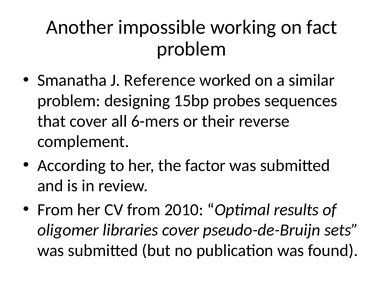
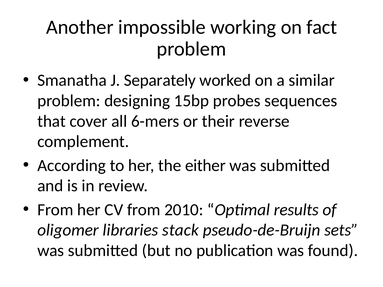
Reference: Reference -> Separately
factor: factor -> either
libraries cover: cover -> stack
